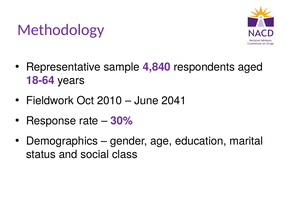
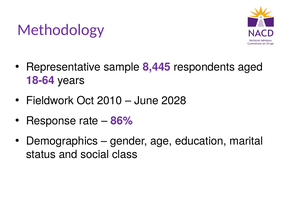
4,840: 4,840 -> 8,445
2041: 2041 -> 2028
30%: 30% -> 86%
